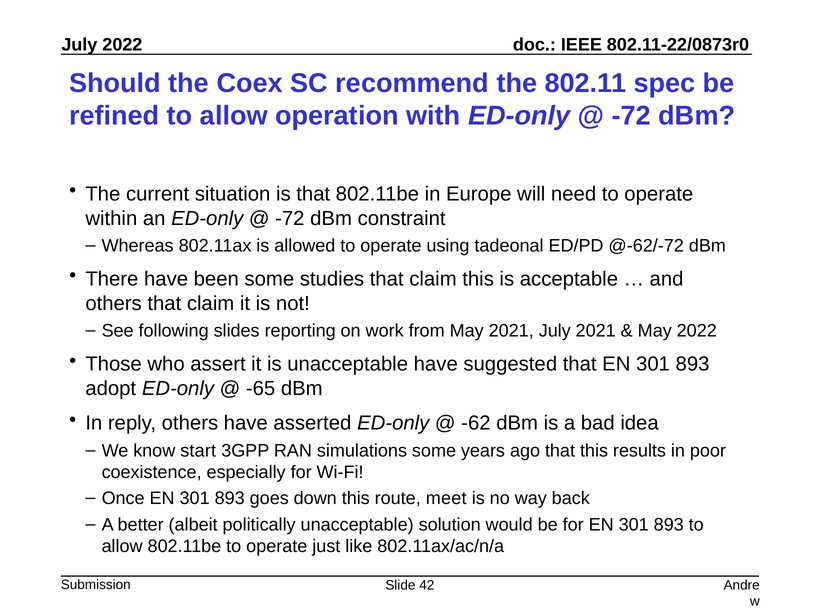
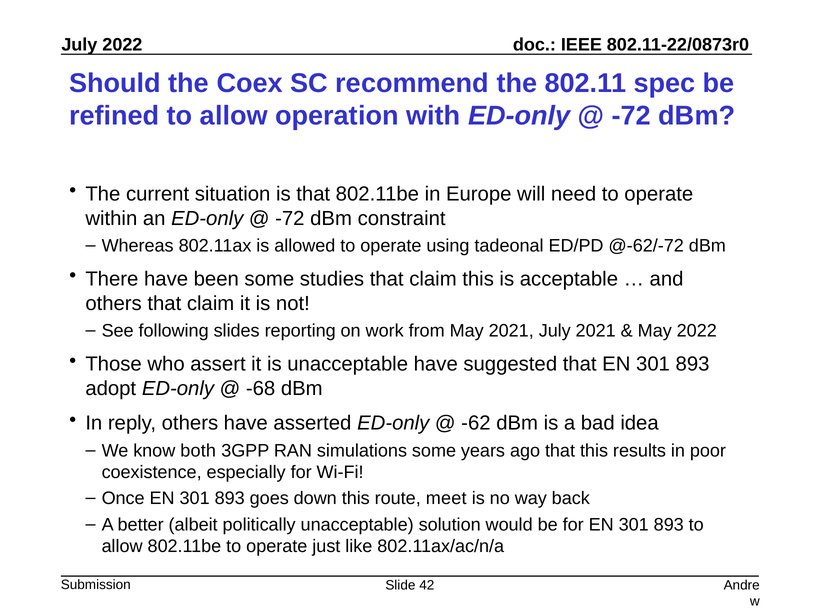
-65: -65 -> -68
start: start -> both
